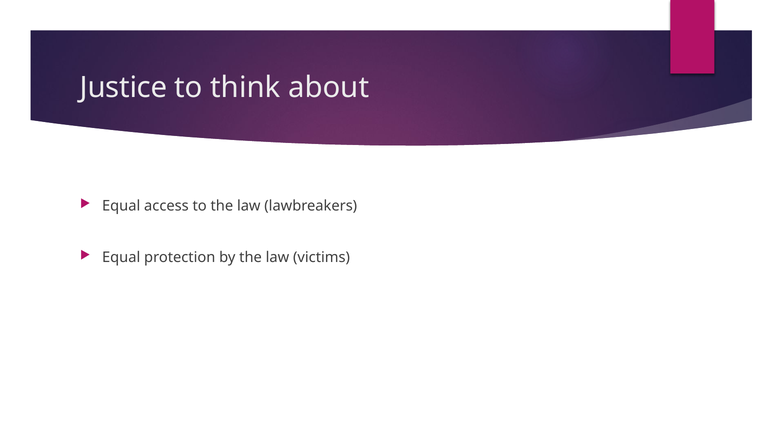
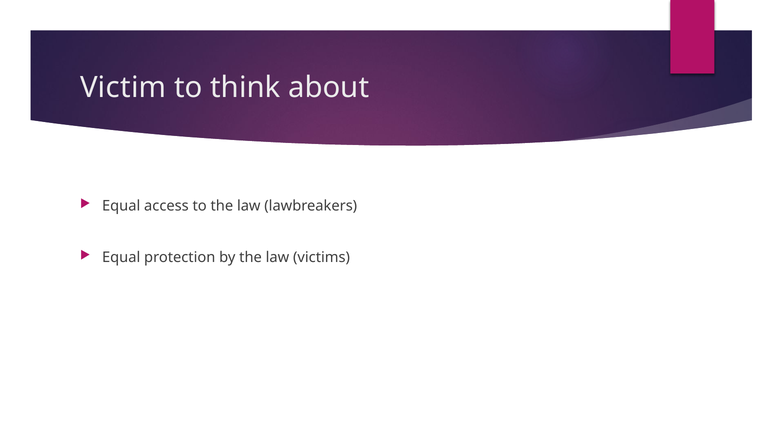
Justice: Justice -> Victim
